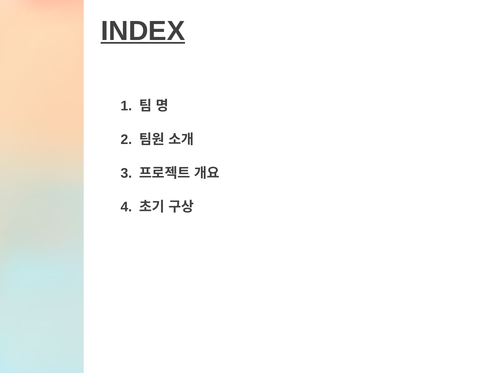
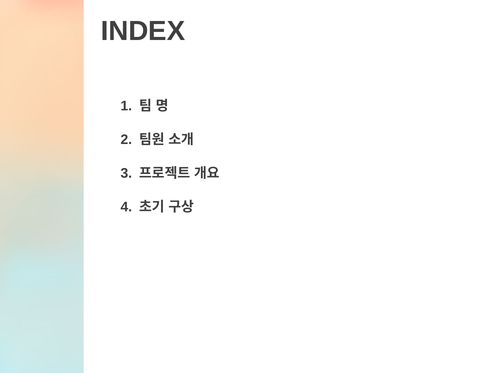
INDEX underline: present -> none
